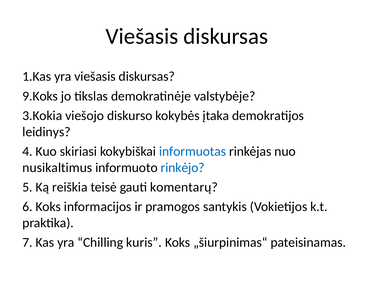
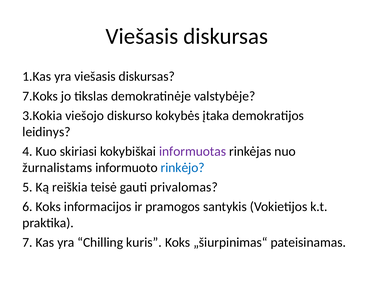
9.Koks: 9.Koks -> 7.Koks
informuotas colour: blue -> purple
nusikaltimus: nusikaltimus -> žurnalistams
komentarų: komentarų -> privalomas
